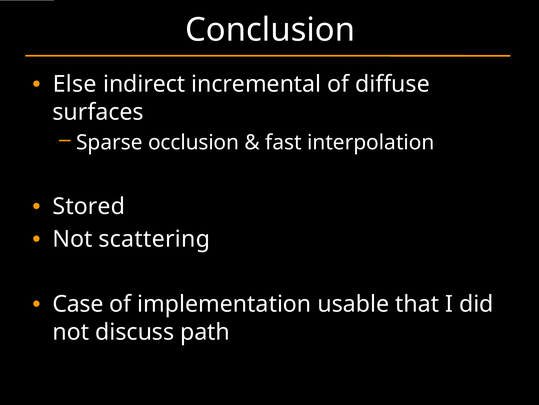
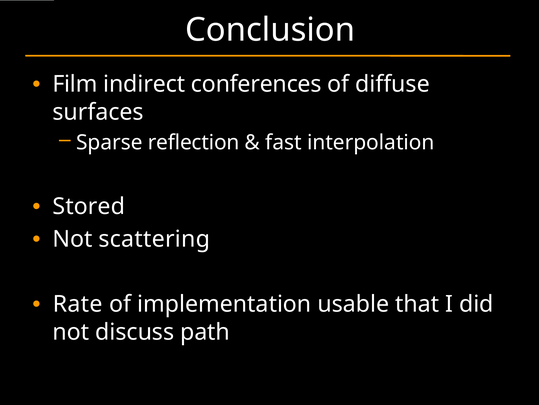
Else: Else -> Film
incremental: incremental -> conferences
occlusion: occlusion -> reflection
Case: Case -> Rate
